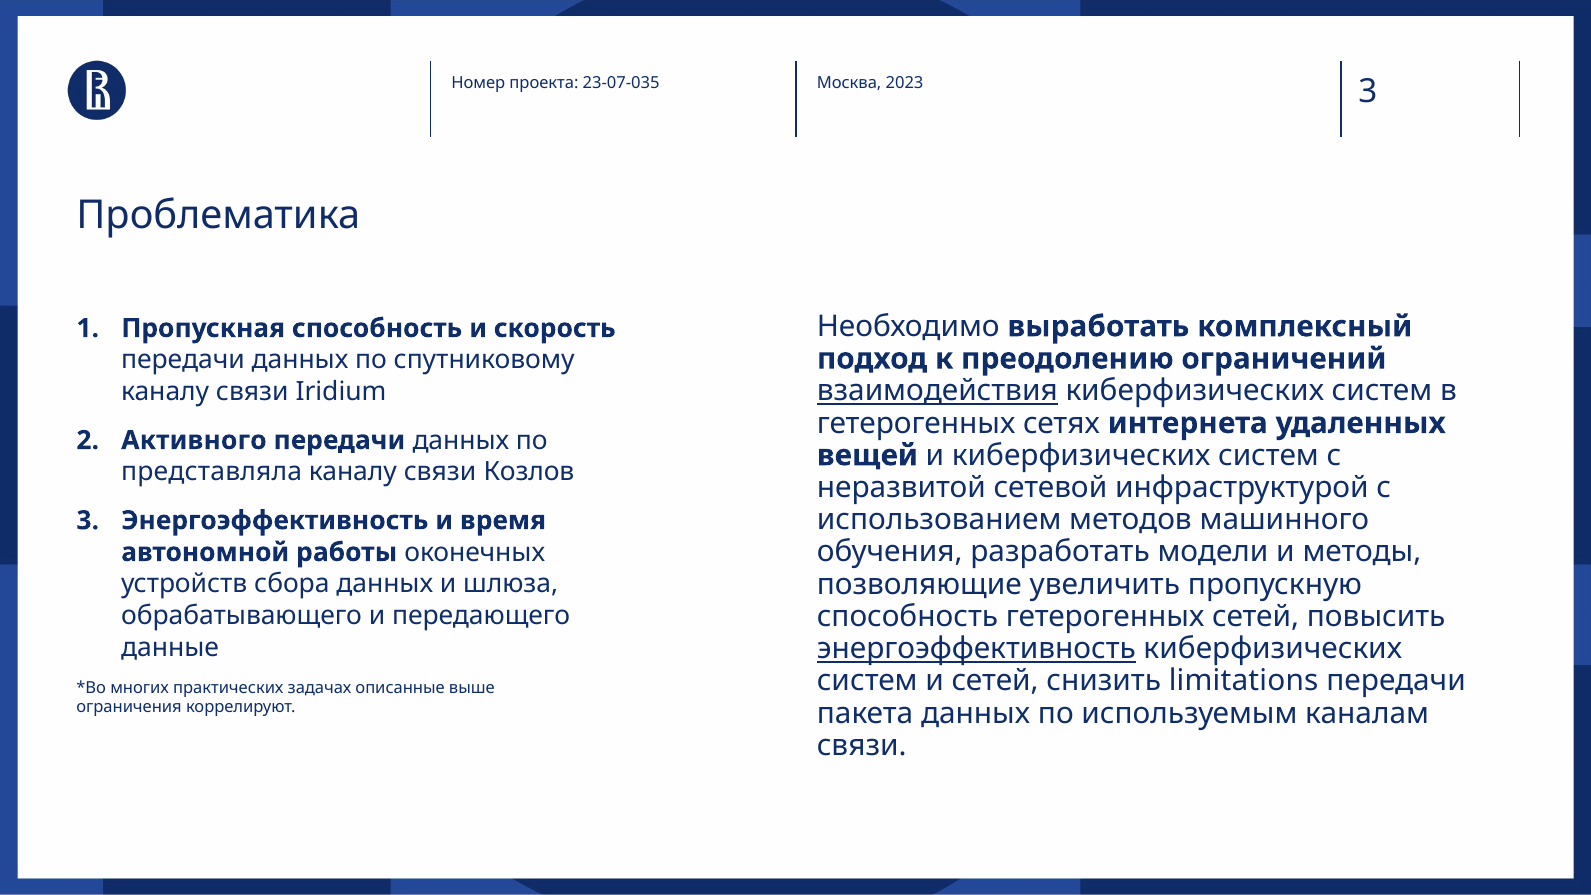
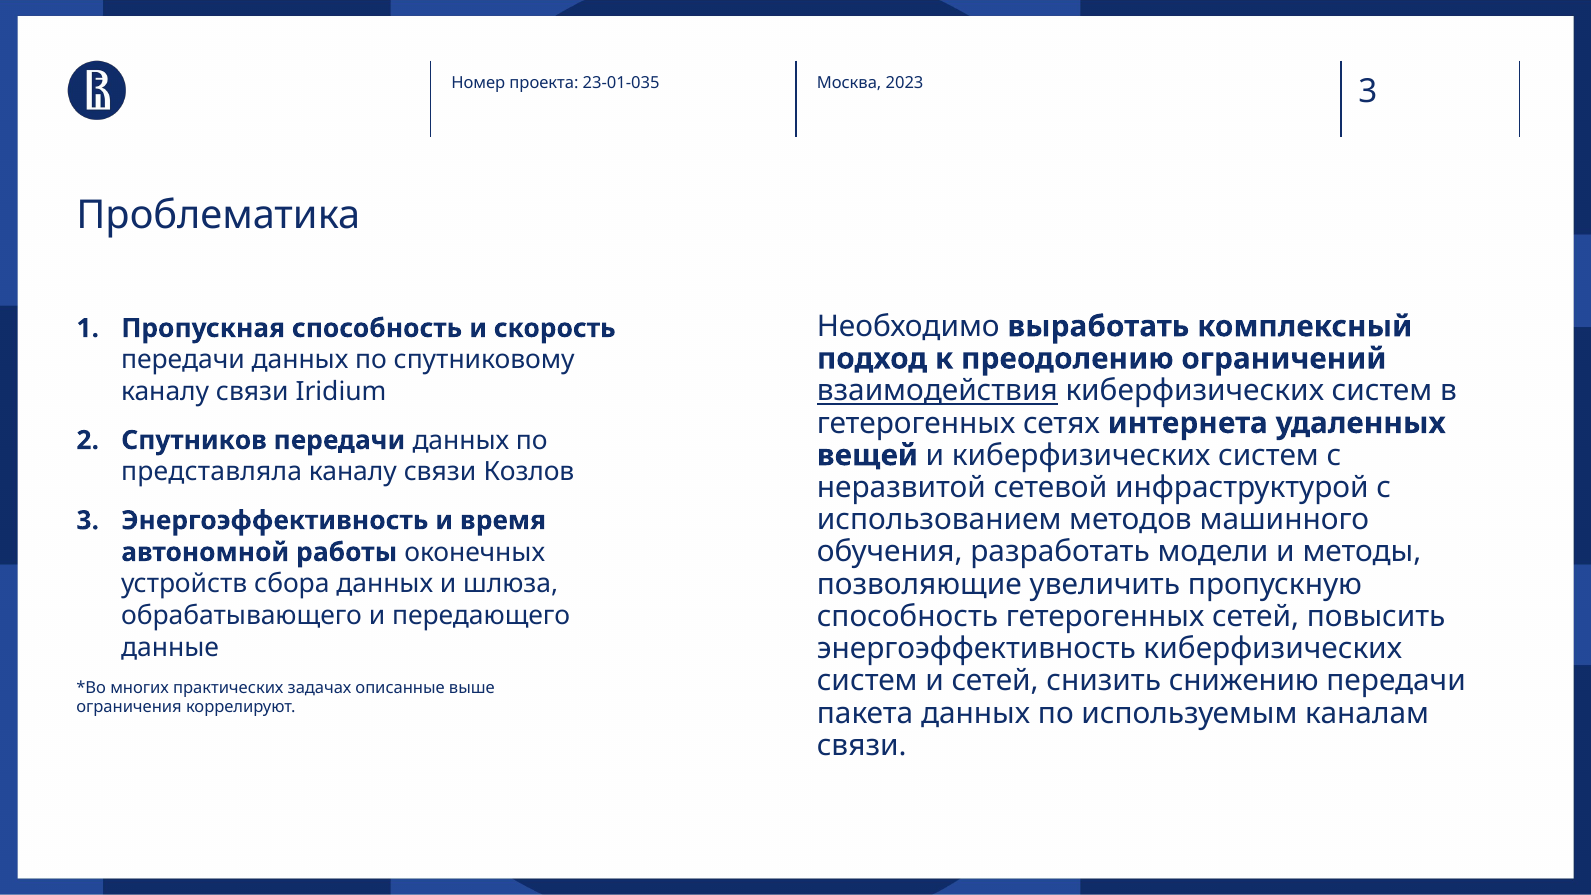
23-07-035: 23-07-035 -> 23-01-035
Активного: Активного -> Спутников
энергоэффективность at (976, 649) underline: present -> none
limitations: limitations -> снижению
